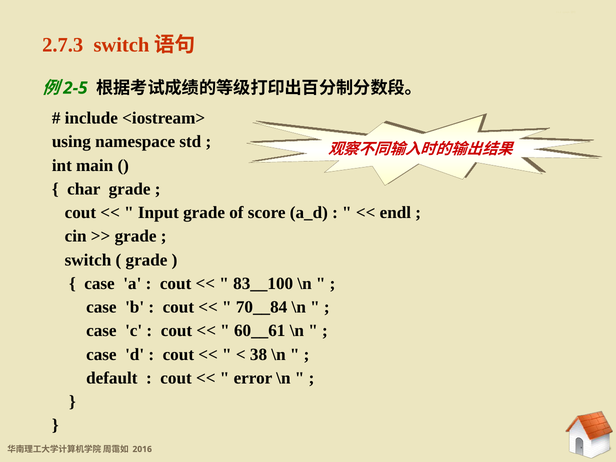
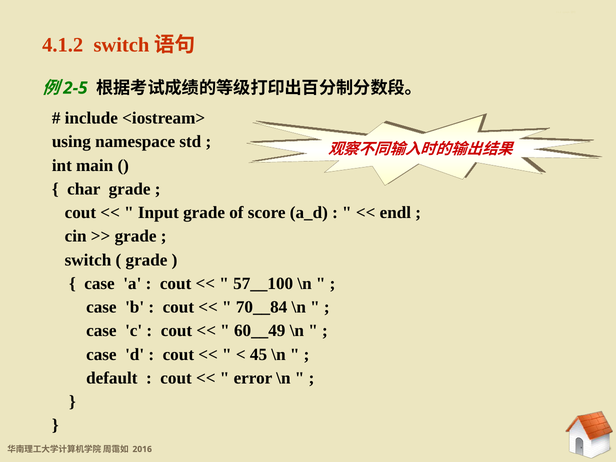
2.7.3: 2.7.3 -> 4.1.2
83__100: 83__100 -> 57__100
60__61: 60__61 -> 60__49
38: 38 -> 45
